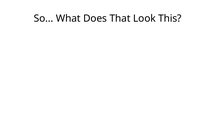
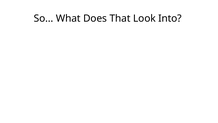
This: This -> Into
